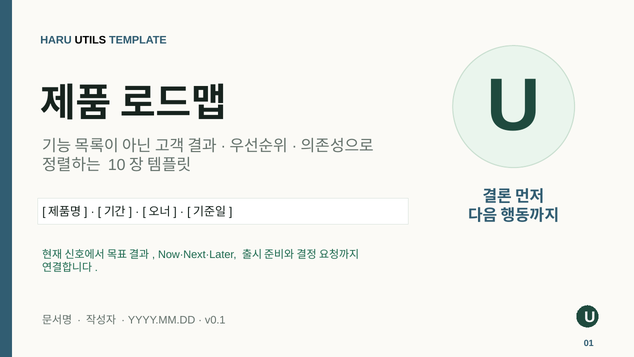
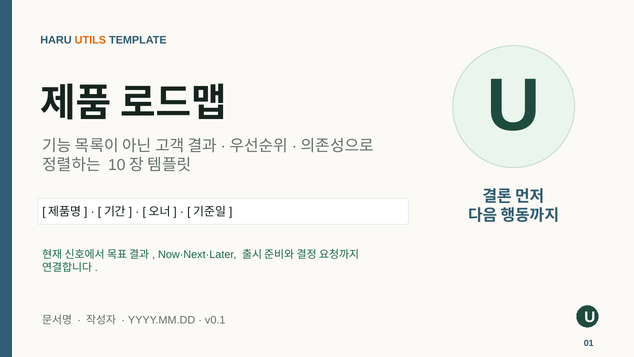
UTILS colour: black -> orange
